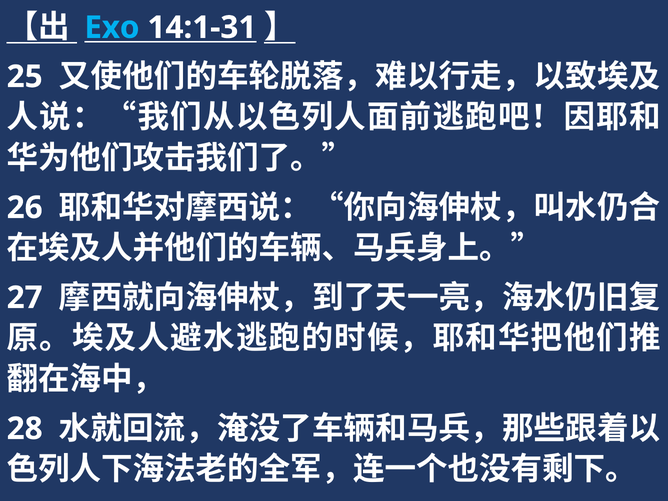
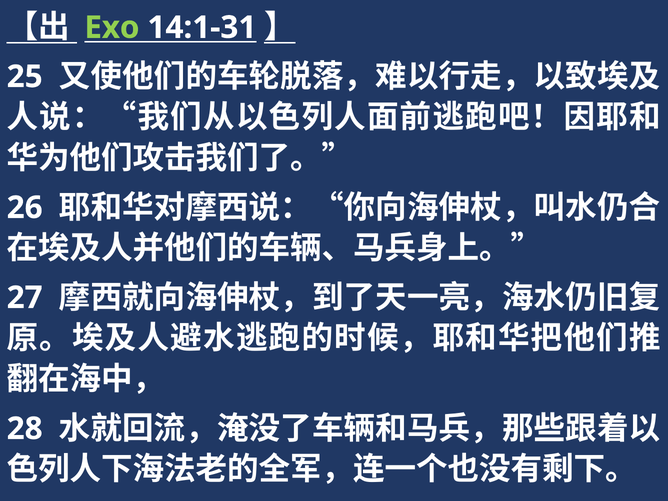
Exo colour: light blue -> light green
